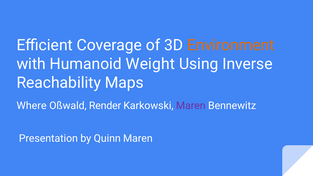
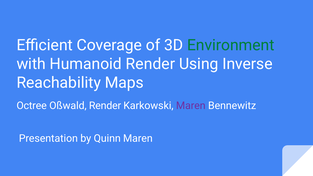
Environment colour: orange -> green
Humanoid Weight: Weight -> Render
Where: Where -> Octree
